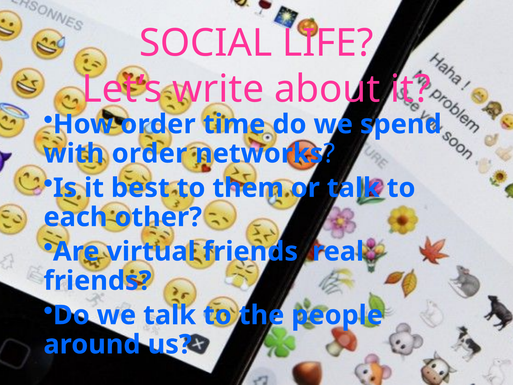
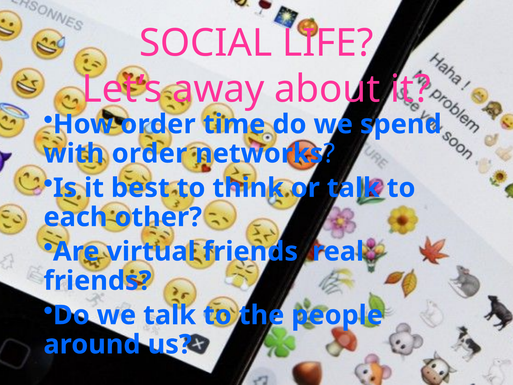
write: write -> away
them: them -> think
